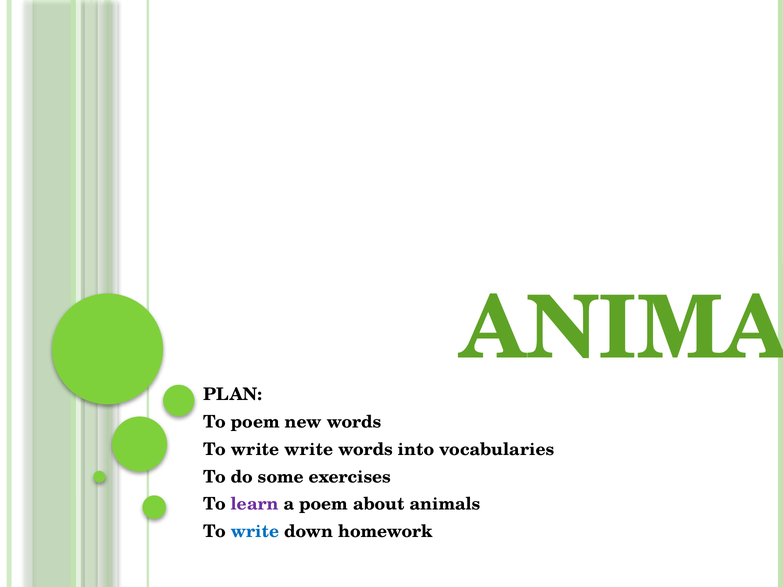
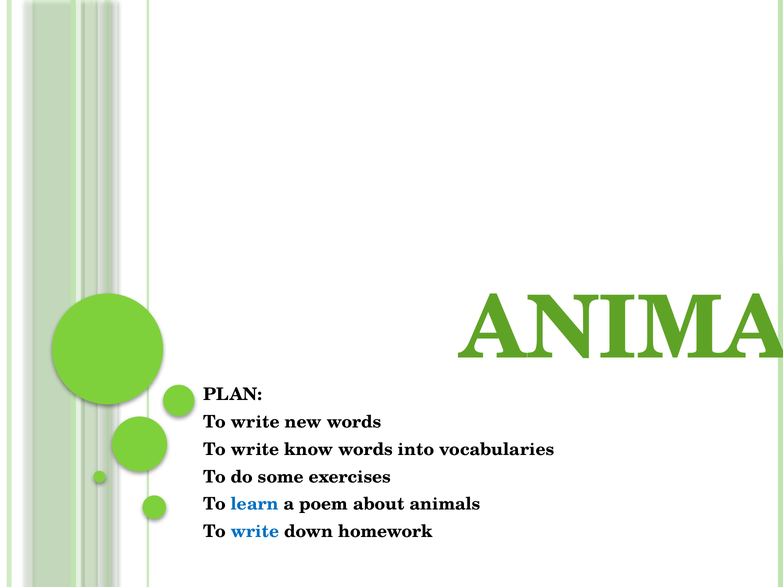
poem at (255, 422): poem -> write
write write: write -> know
learn colour: purple -> blue
